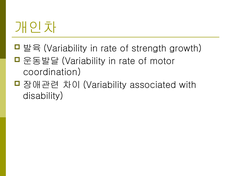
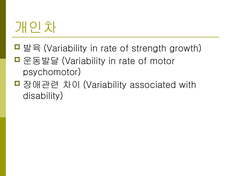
coordination: coordination -> psychomotor
